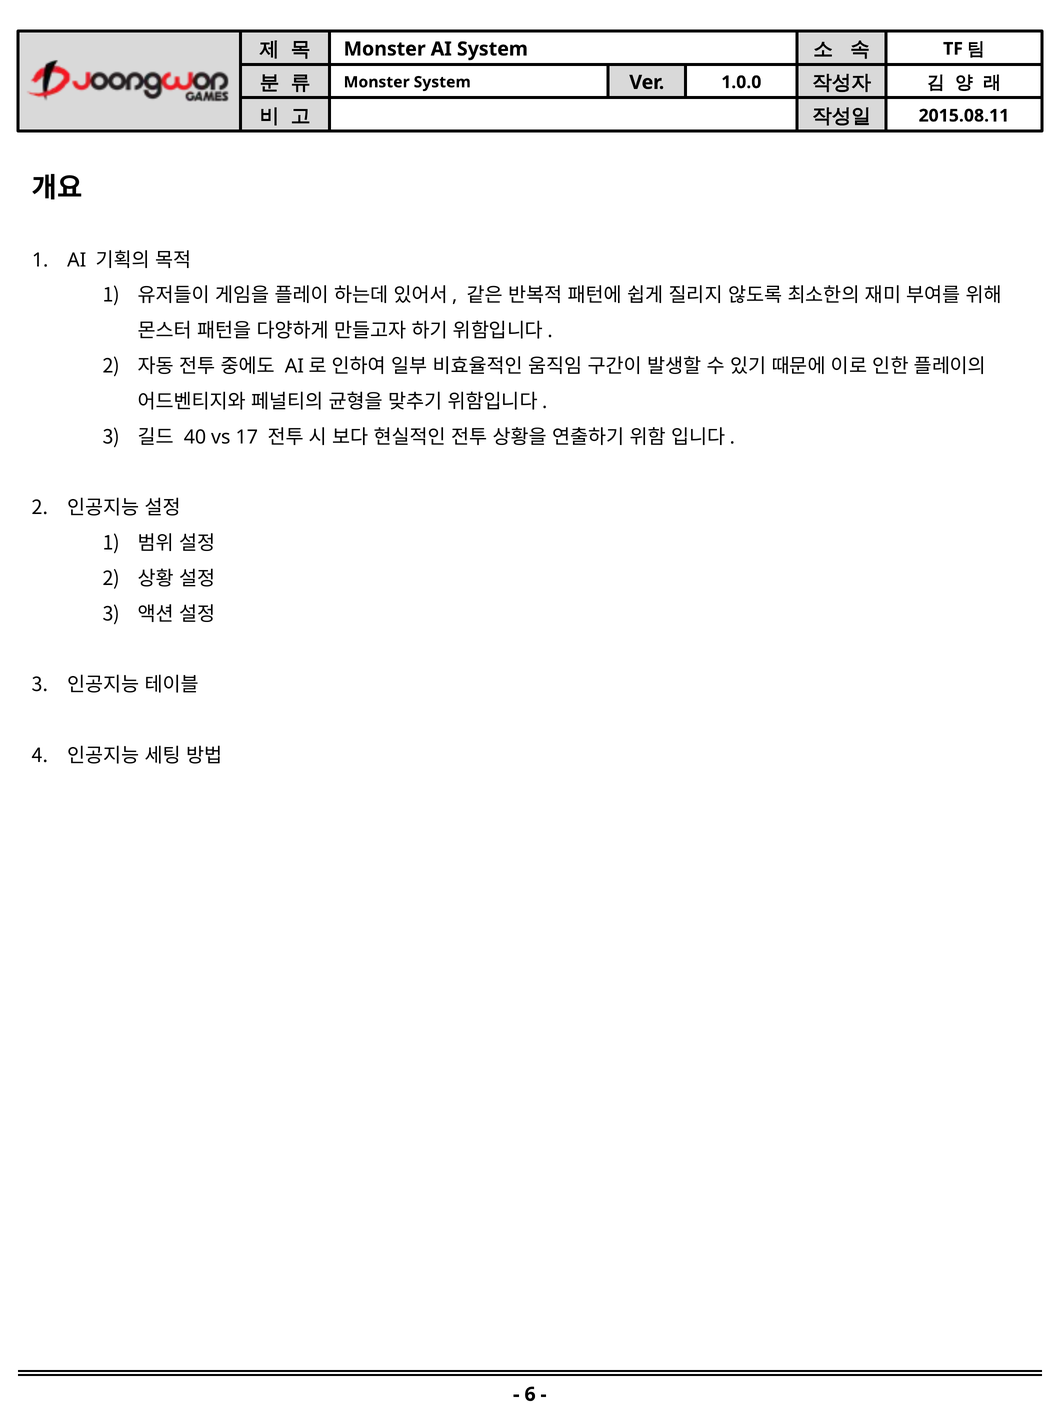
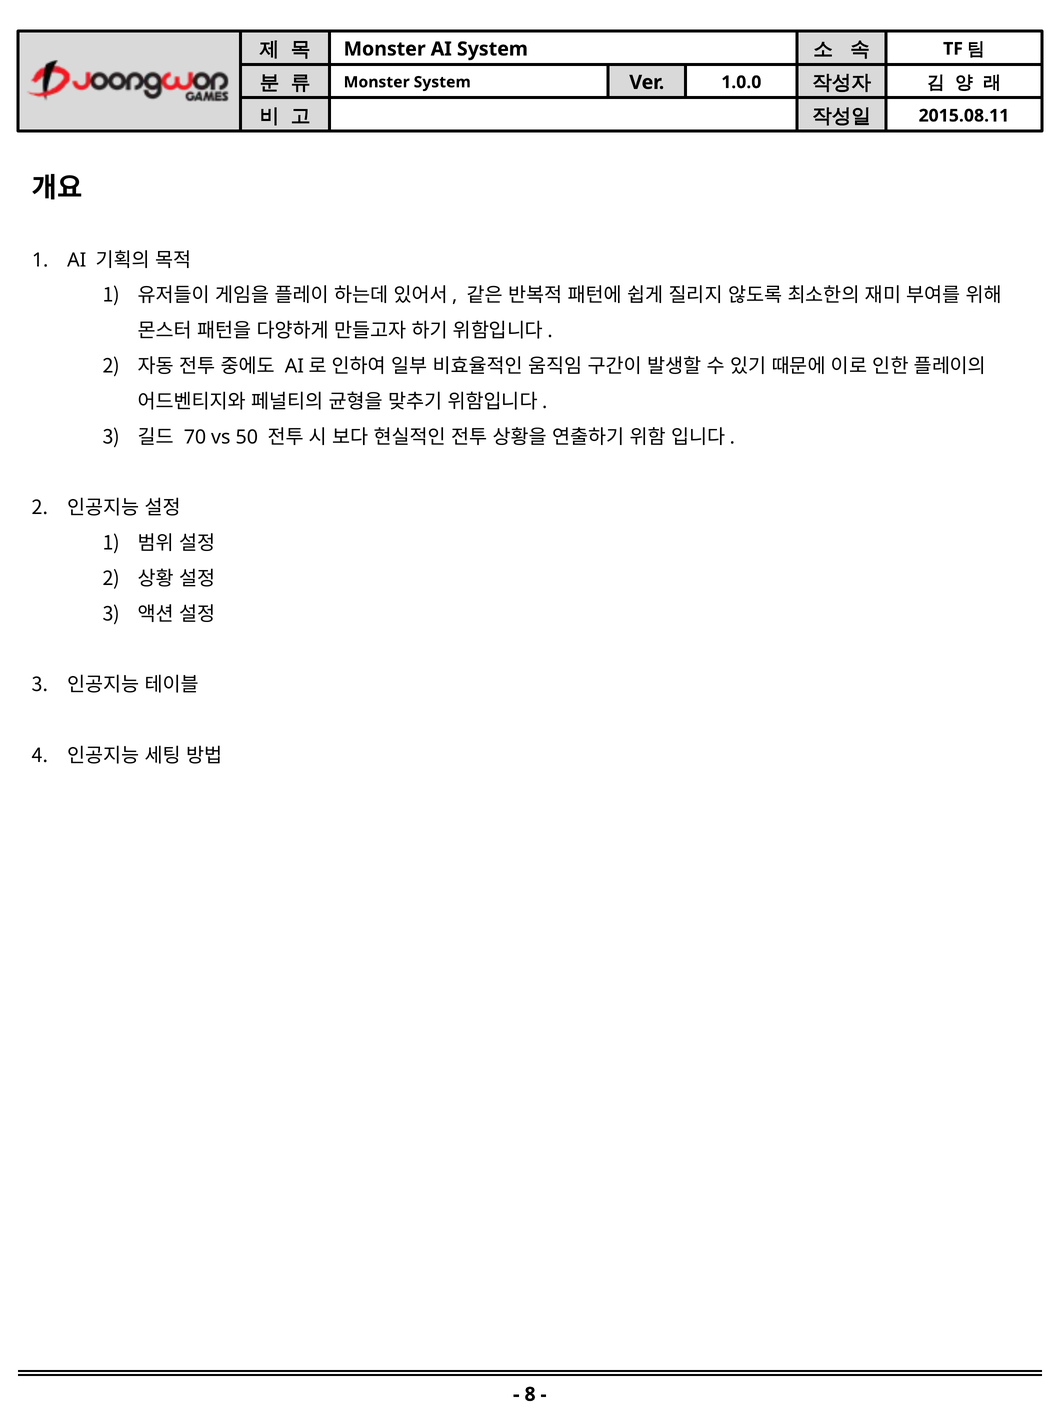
40: 40 -> 70
17: 17 -> 50
6: 6 -> 8
